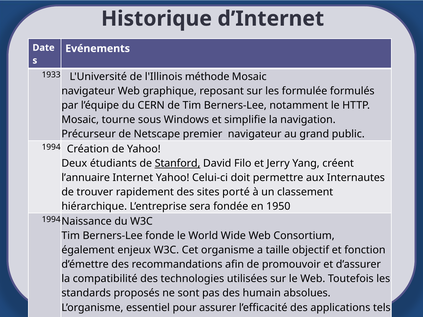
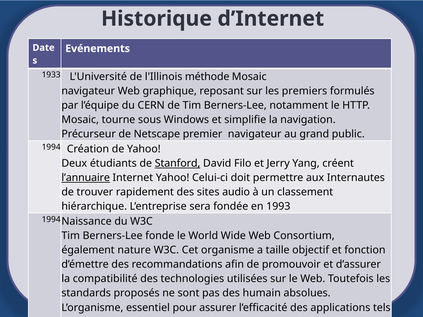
formulée: formulée -> premiers
l’annuaire underline: none -> present
porté: porté -> audio
1950: 1950 -> 1993
enjeux: enjeux -> nature
